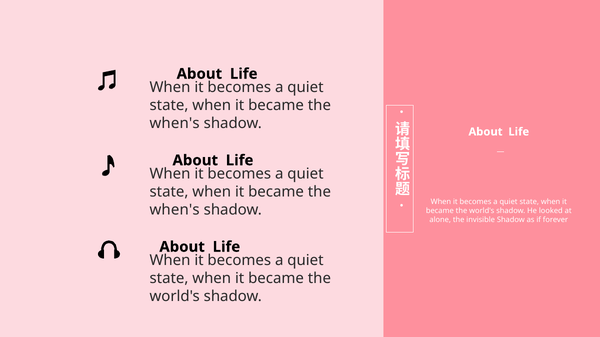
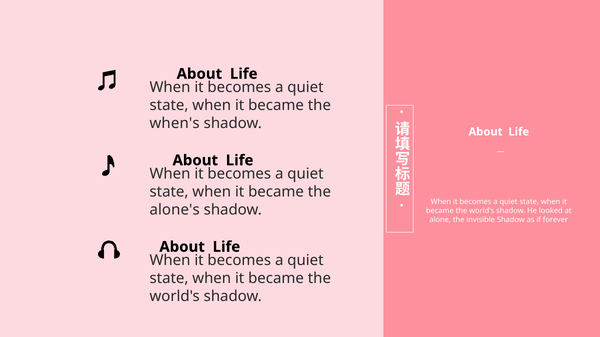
when's at (175, 210): when's -> alone's
